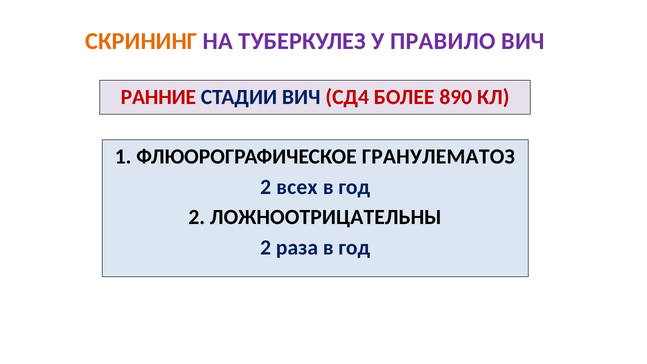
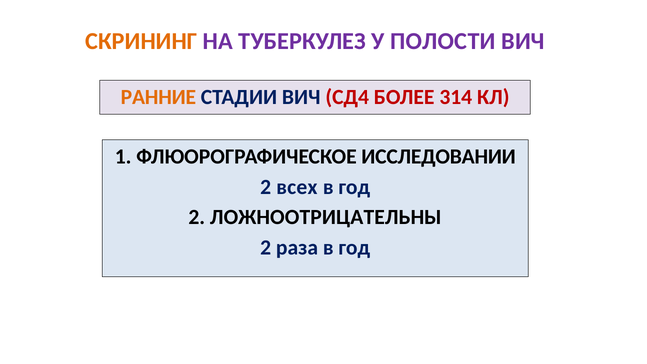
ПРАВИЛО: ПРАВИЛО -> ПОЛОСТИ
РАННИЕ colour: red -> orange
890: 890 -> 314
ГРАНУЛЕМАТОЗ: ГРАНУЛЕМАТОЗ -> ИССЛЕДОВАНИИ
